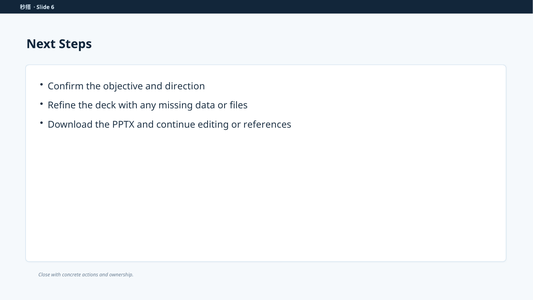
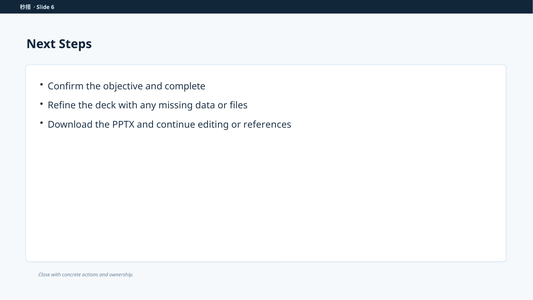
direction: direction -> complete
